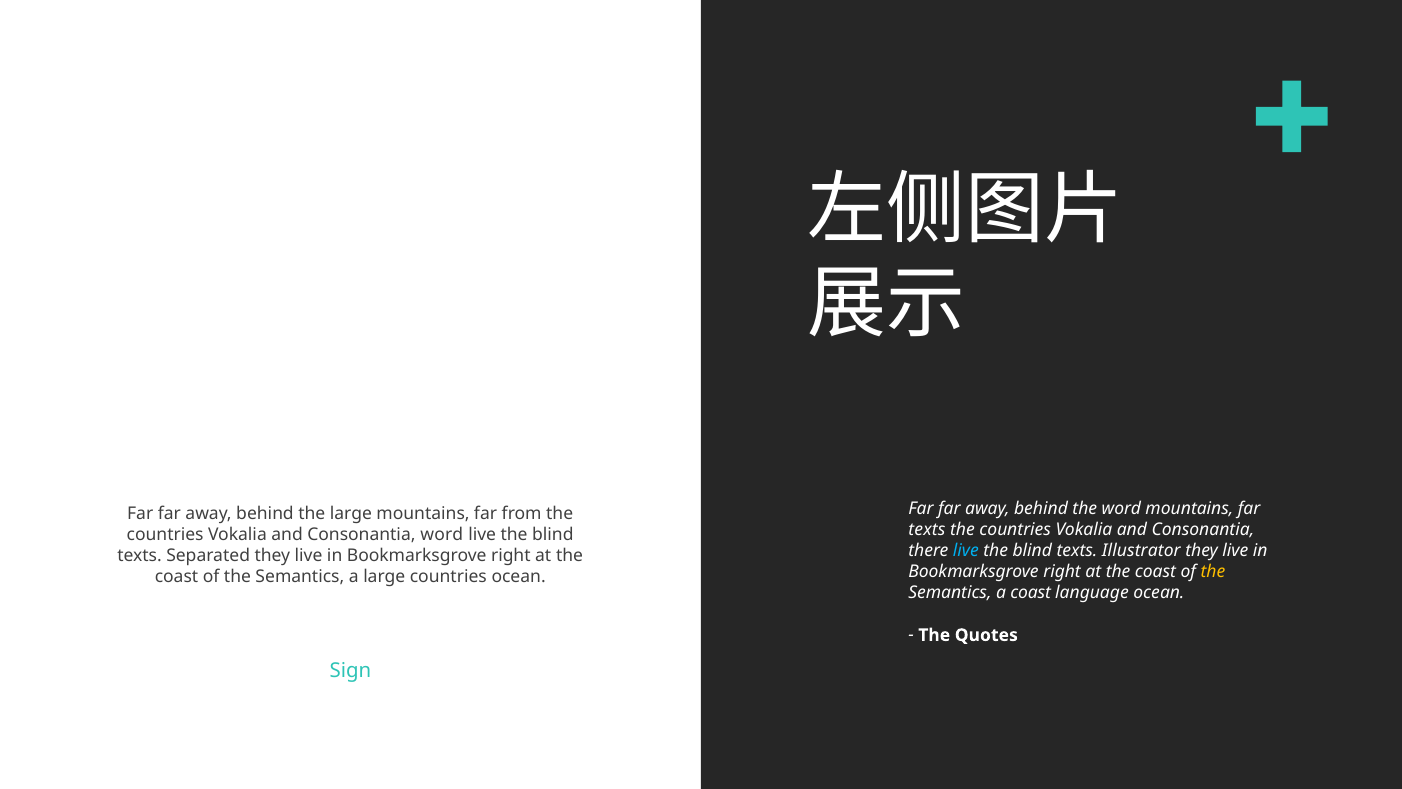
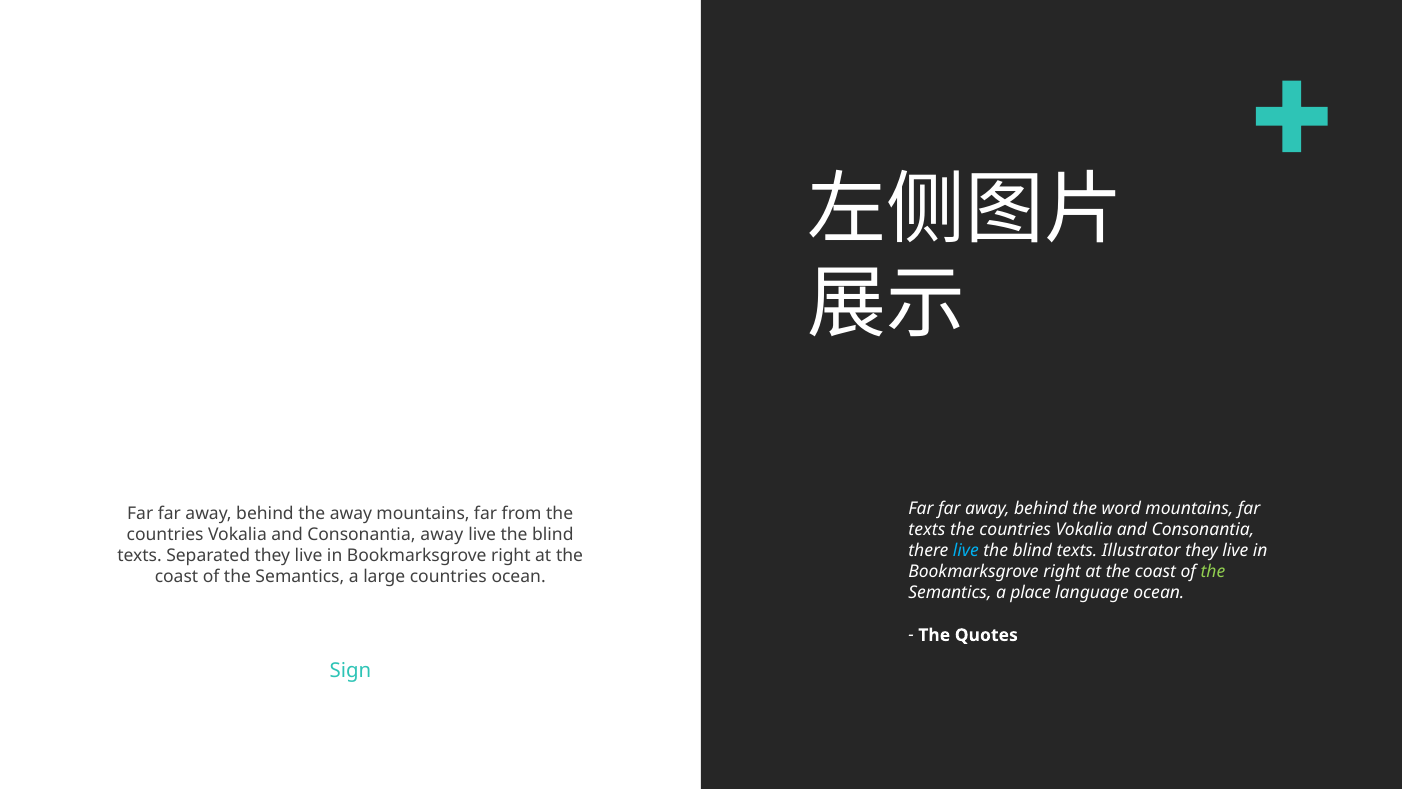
the large: large -> away
Consonantia word: word -> away
the at (1213, 572) colour: yellow -> light green
a coast: coast -> place
